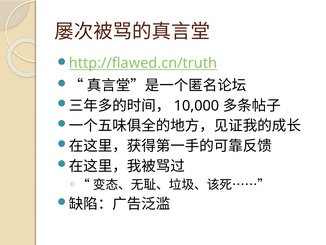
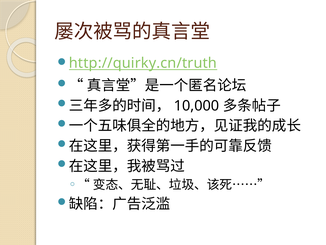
http://flawed.cn/truth: http://flawed.cn/truth -> http://quirky.cn/truth
